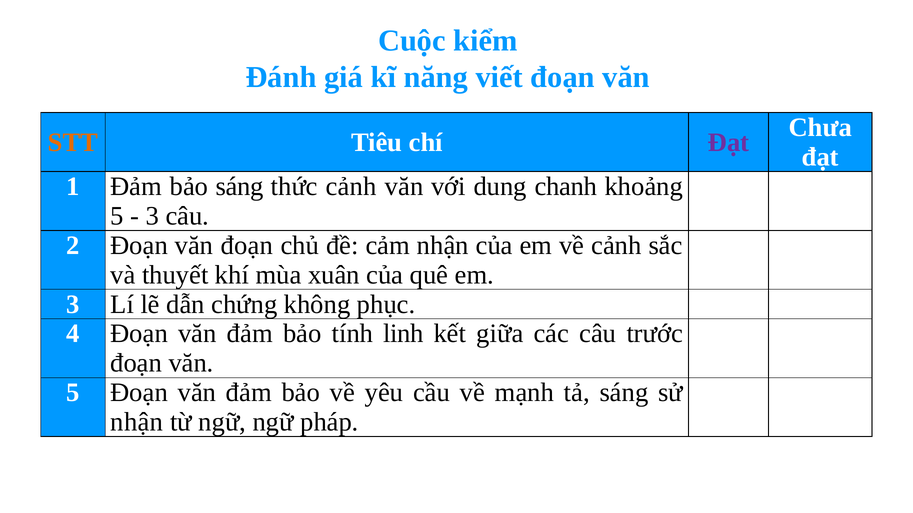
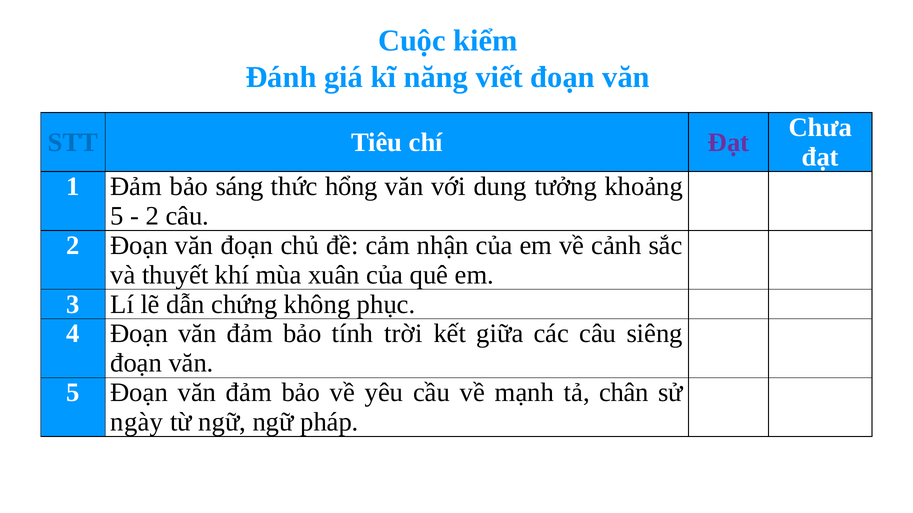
STT colour: orange -> blue
thức cảnh: cảnh -> hổng
chanh: chanh -> tưởng
3 at (152, 216): 3 -> 2
linh: linh -> trời
trước: trước -> siêng
tả sáng: sáng -> chân
nhận at (137, 422): nhận -> ngày
